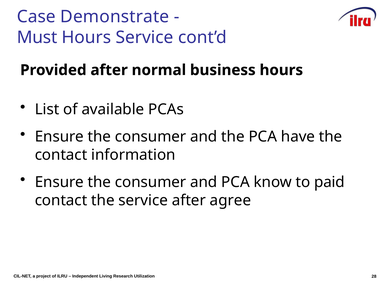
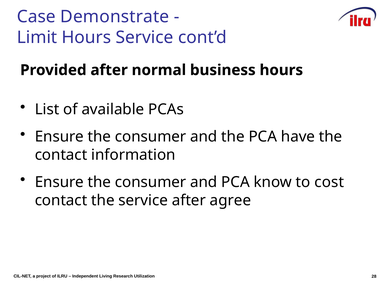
Must: Must -> Limit
paid: paid -> cost
